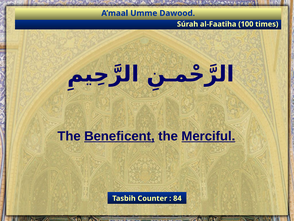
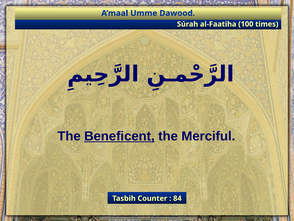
Merciful underline: present -> none
